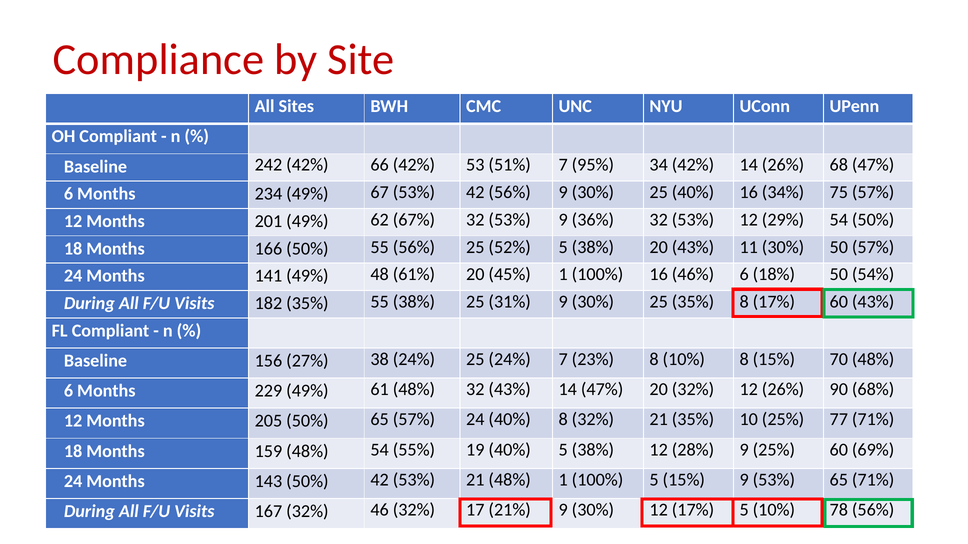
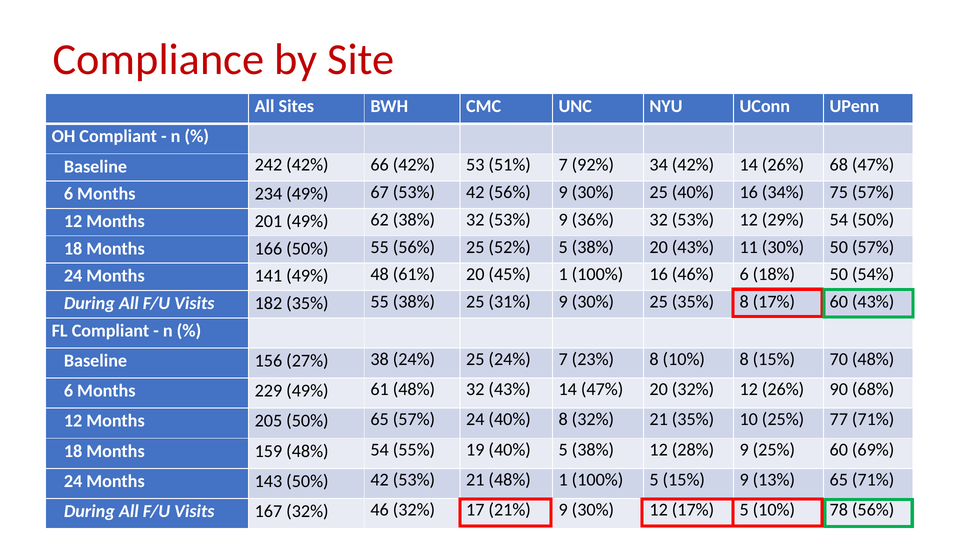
95%: 95% -> 92%
62 67%: 67% -> 38%
9 53%: 53% -> 13%
